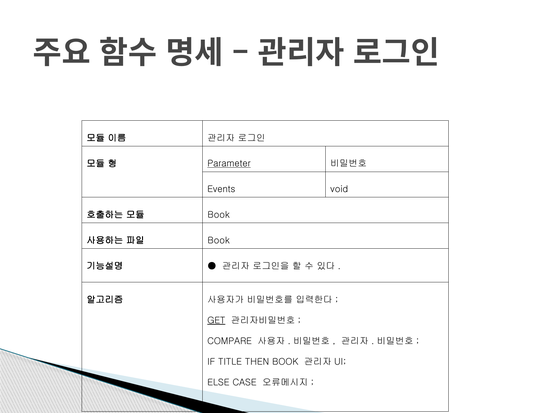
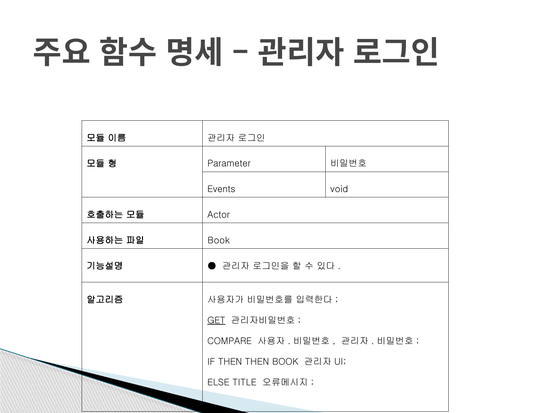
Parameter underline: present -> none
Book at (219, 214): Book -> Actor
IF TITLE: TITLE -> THEN
CASE: CASE -> TITLE
